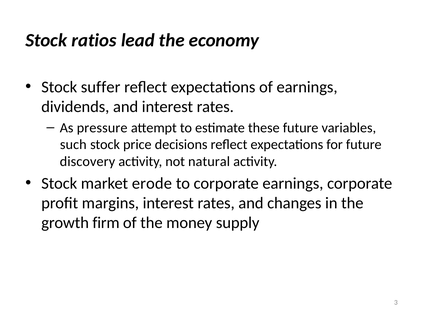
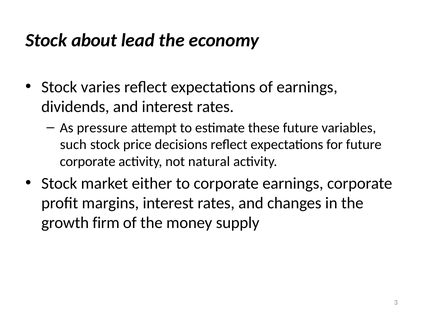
ratios: ratios -> about
suffer: suffer -> varies
discovery at (87, 162): discovery -> corporate
erode: erode -> either
